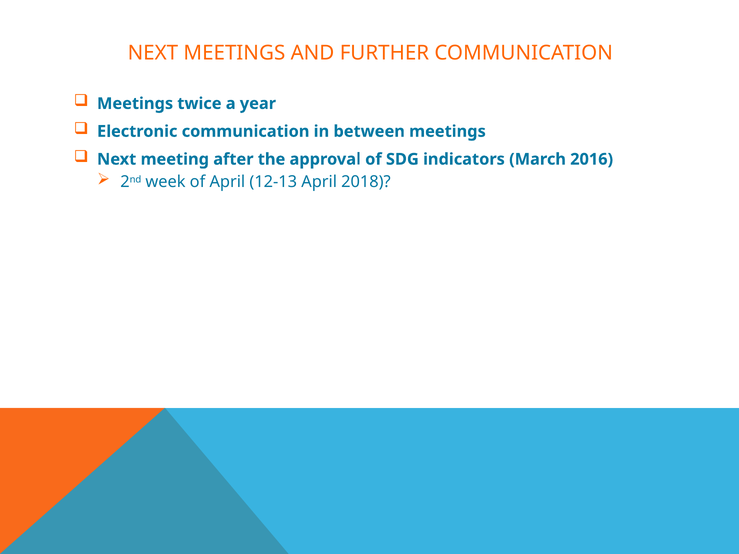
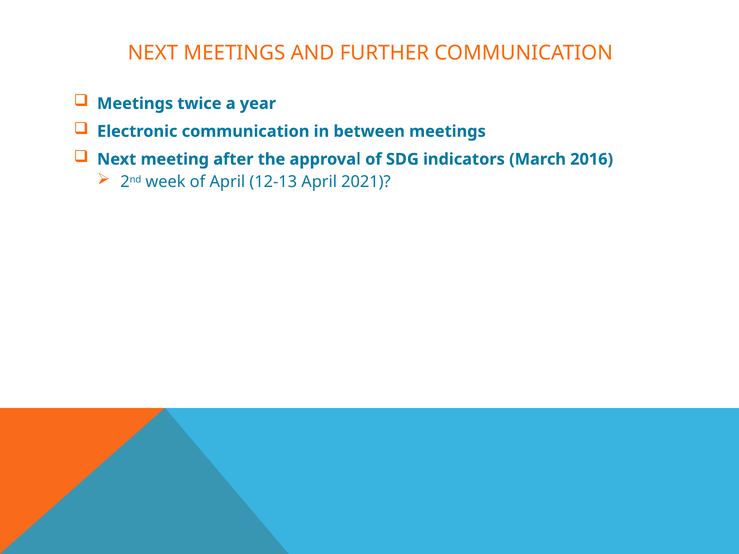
2018: 2018 -> 2021
